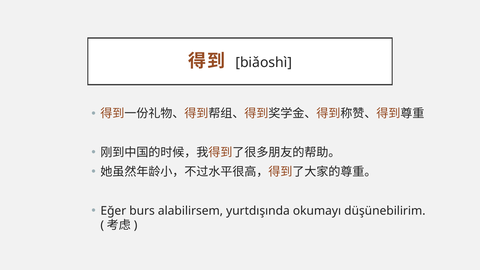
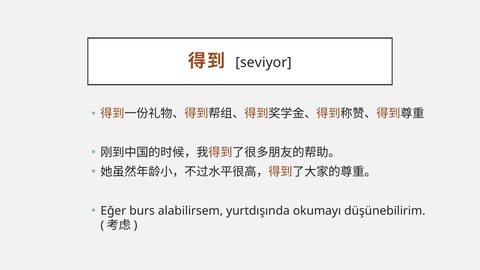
biǎoshì: biǎoshì -> seviyor
